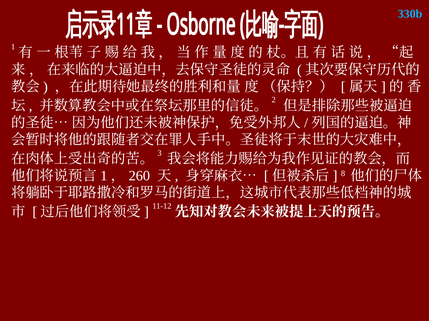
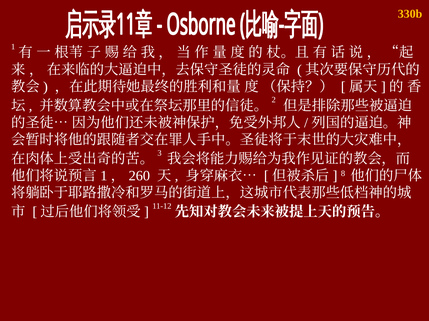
330b colour: light blue -> yellow
